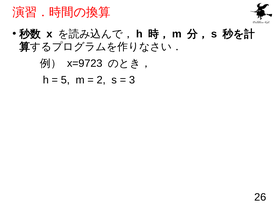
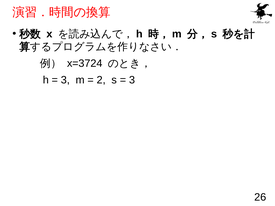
x=9723: x=9723 -> x=3724
5 at (65, 80): 5 -> 3
